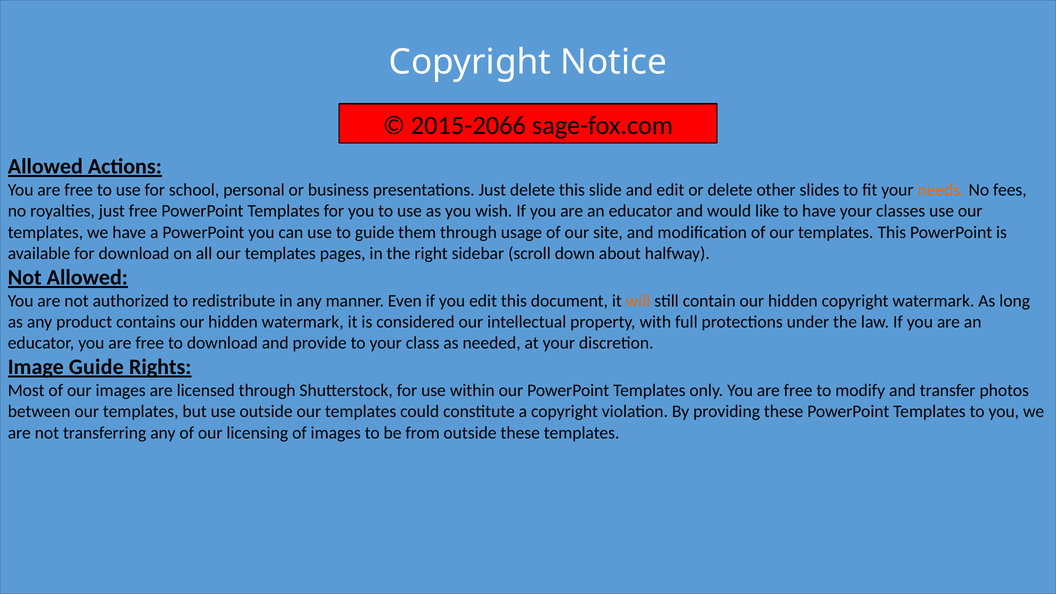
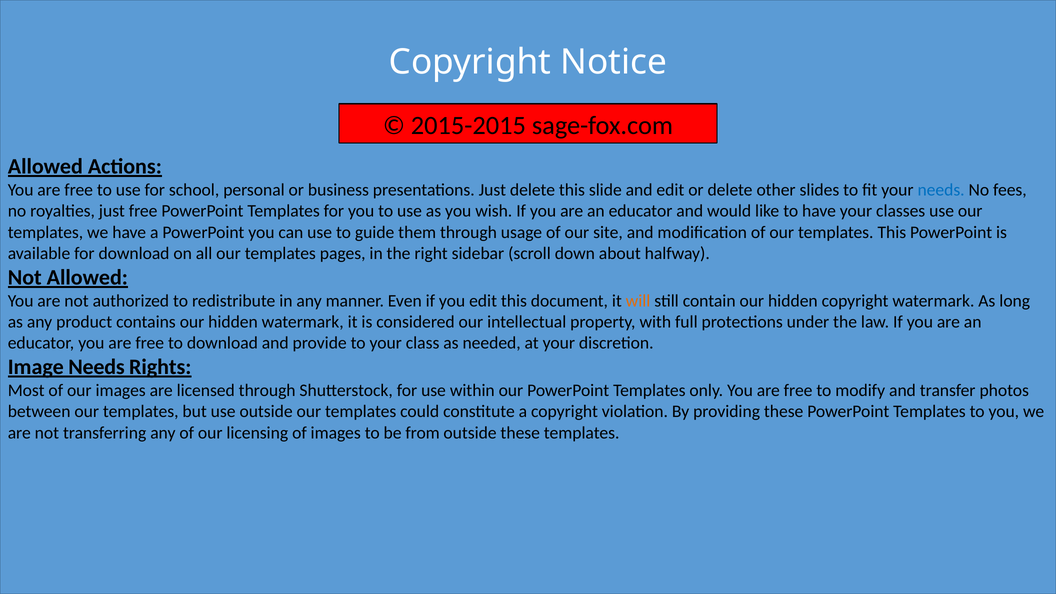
2015-2066: 2015-2066 -> 2015-2015
needs at (941, 190) colour: orange -> blue
Image Guide: Guide -> Needs
